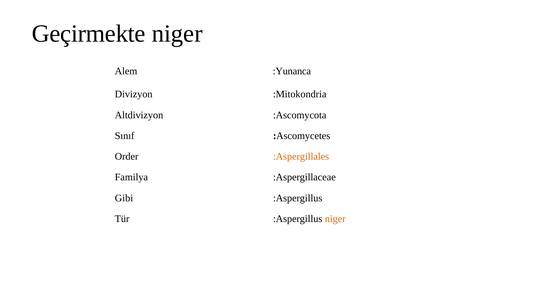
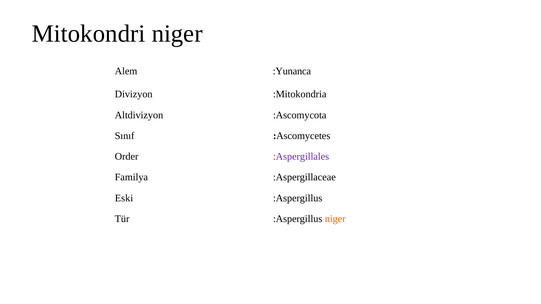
Geçirmekte: Geçirmekte -> Mitokondri
:Aspergillales colour: orange -> purple
Gibi: Gibi -> Eski
